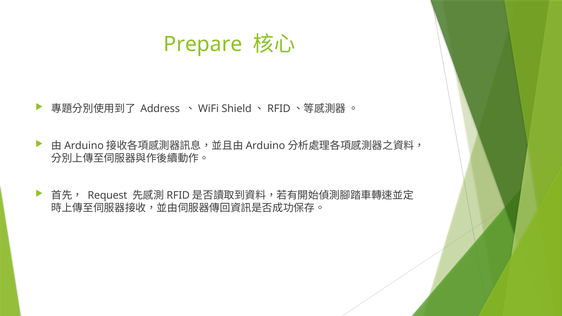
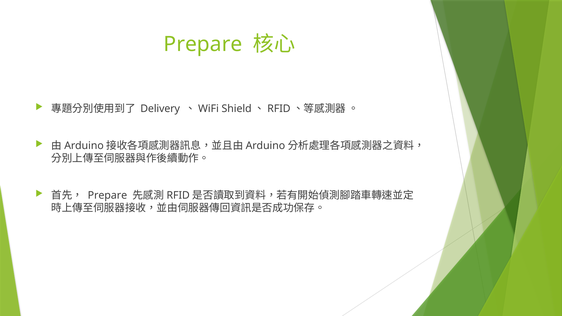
Address: Address -> Delivery
Request at (107, 195): Request -> Prepare
